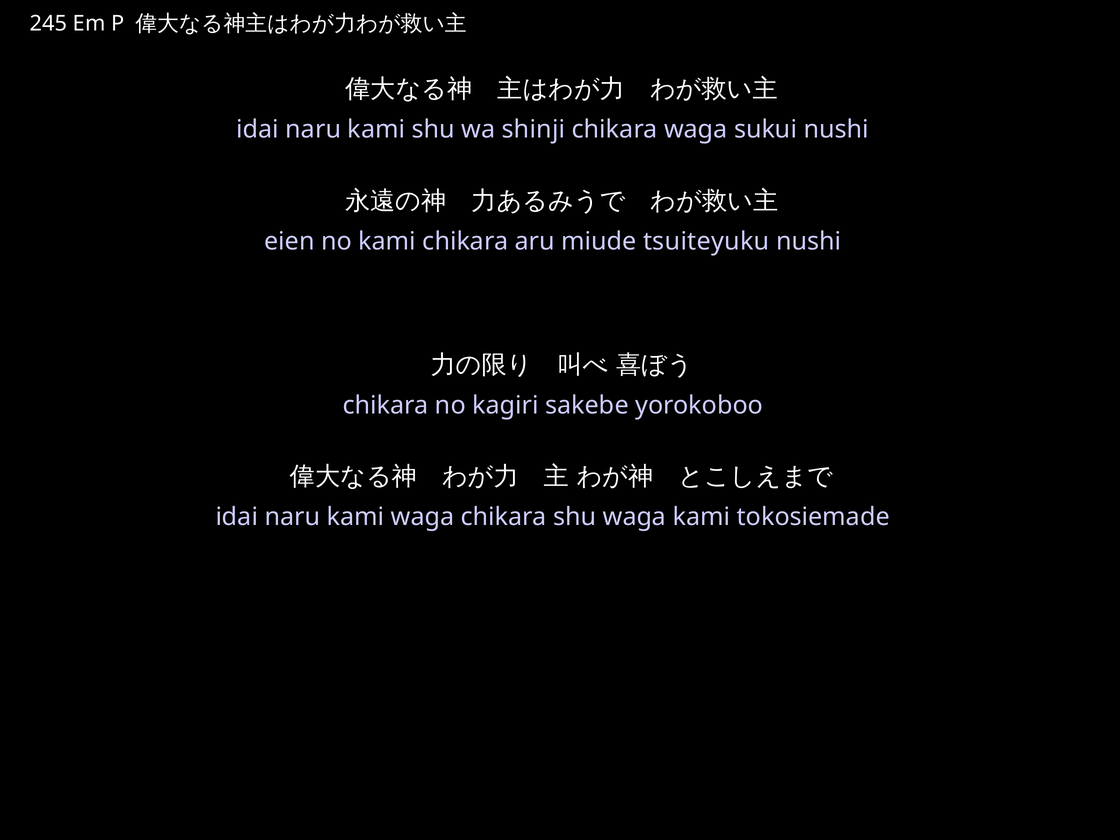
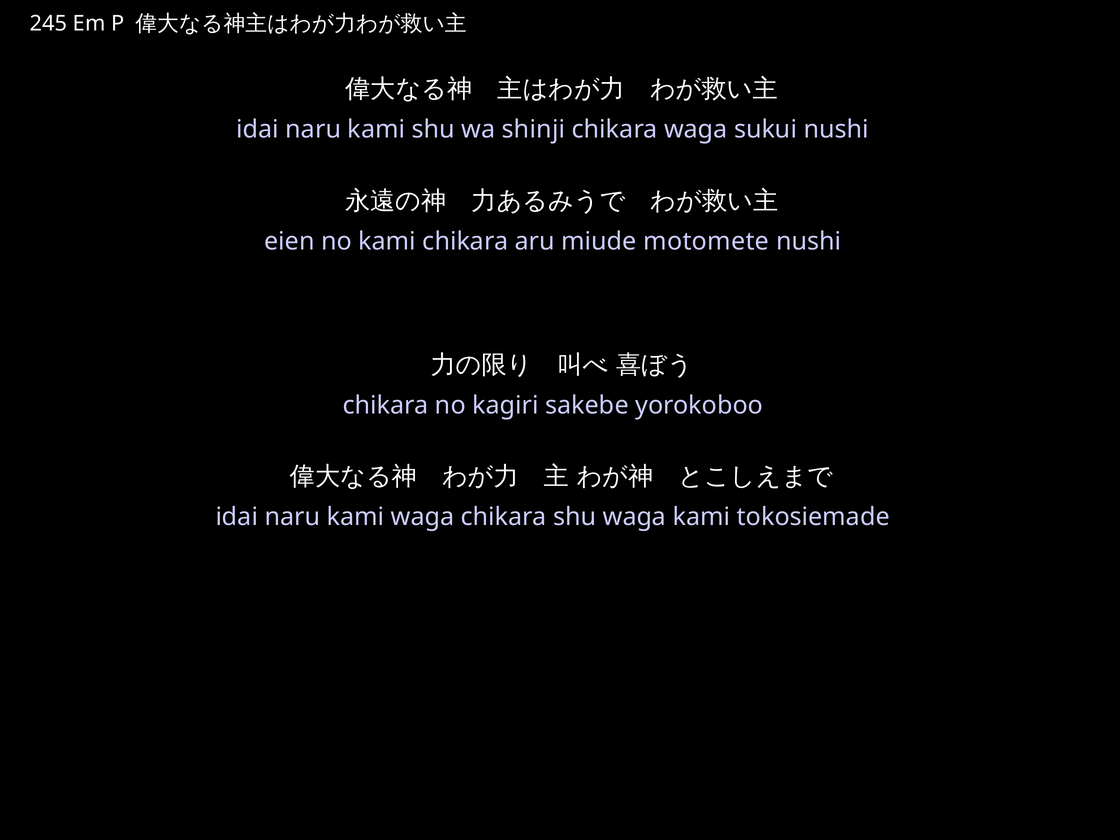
tsuiteyuku: tsuiteyuku -> motomete
